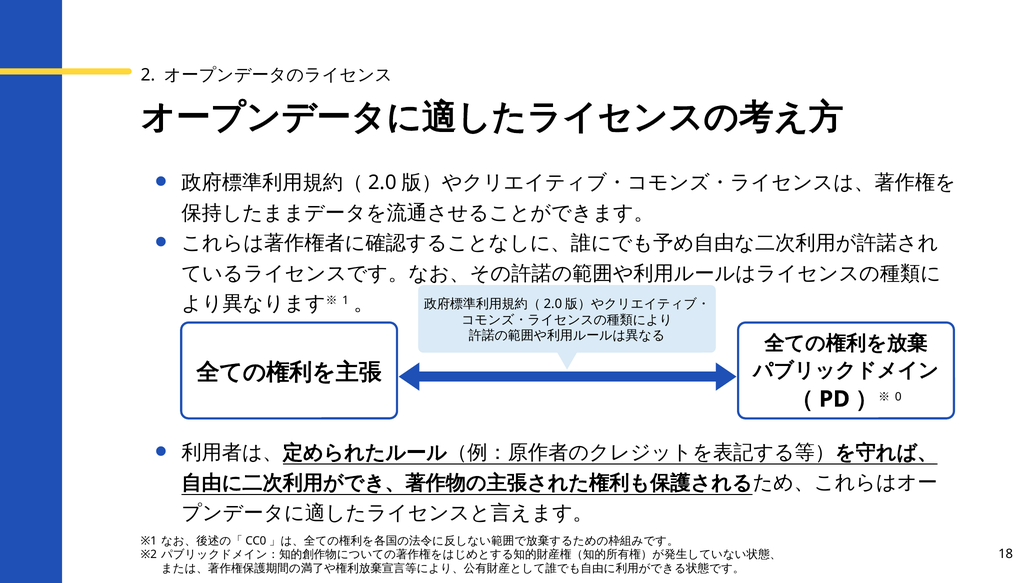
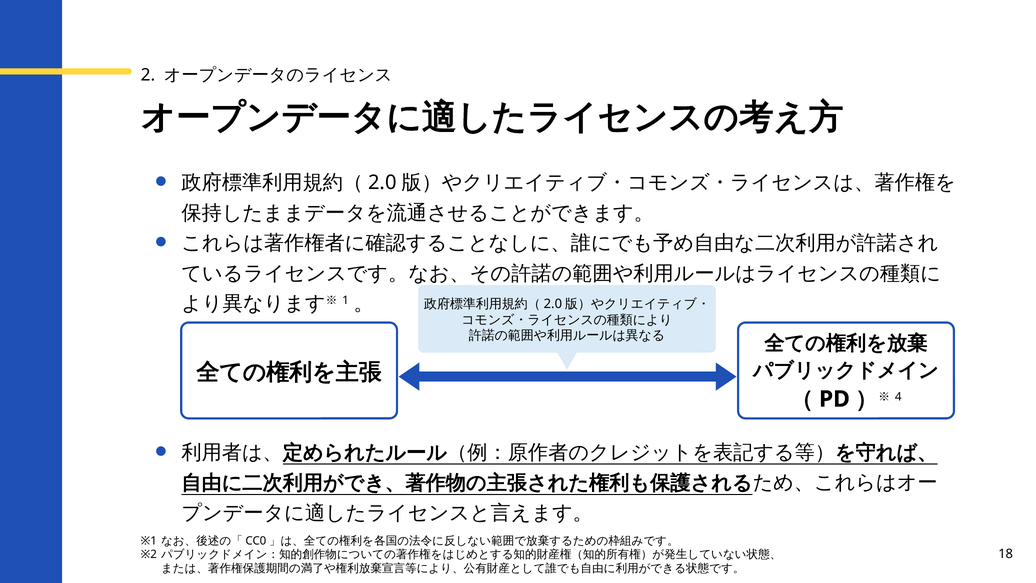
0: 0 -> 4
